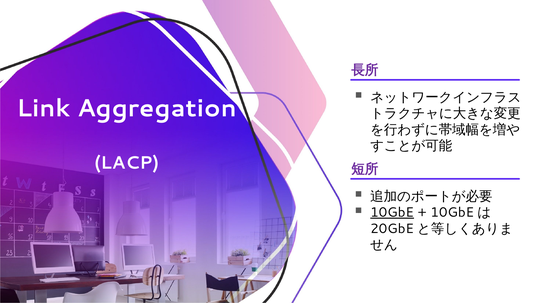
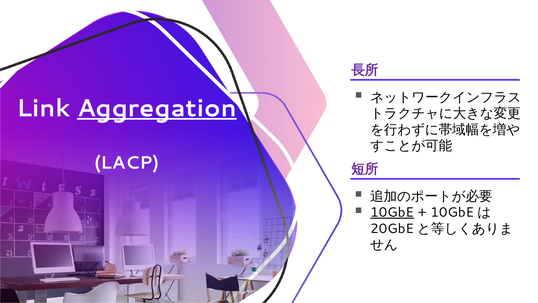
Aggregation underline: none -> present
